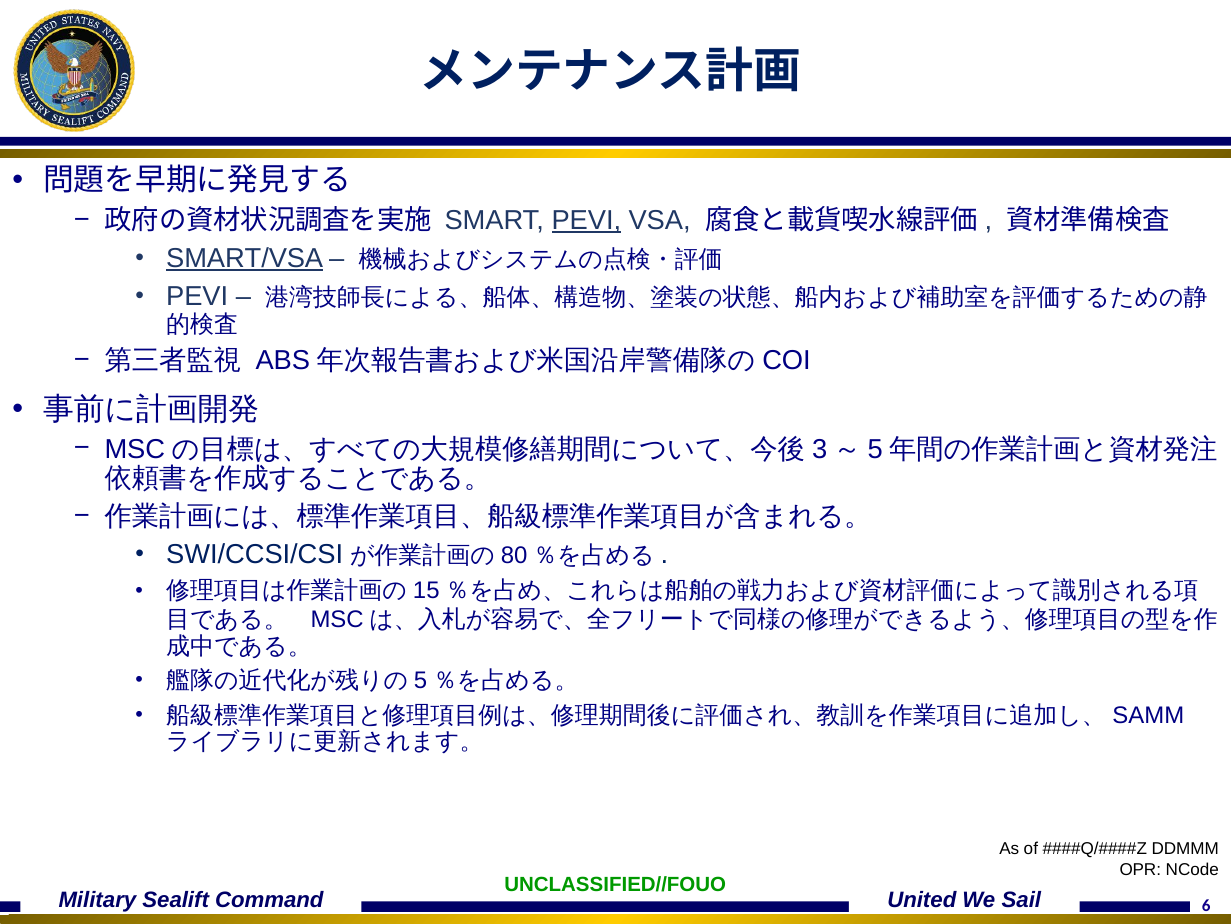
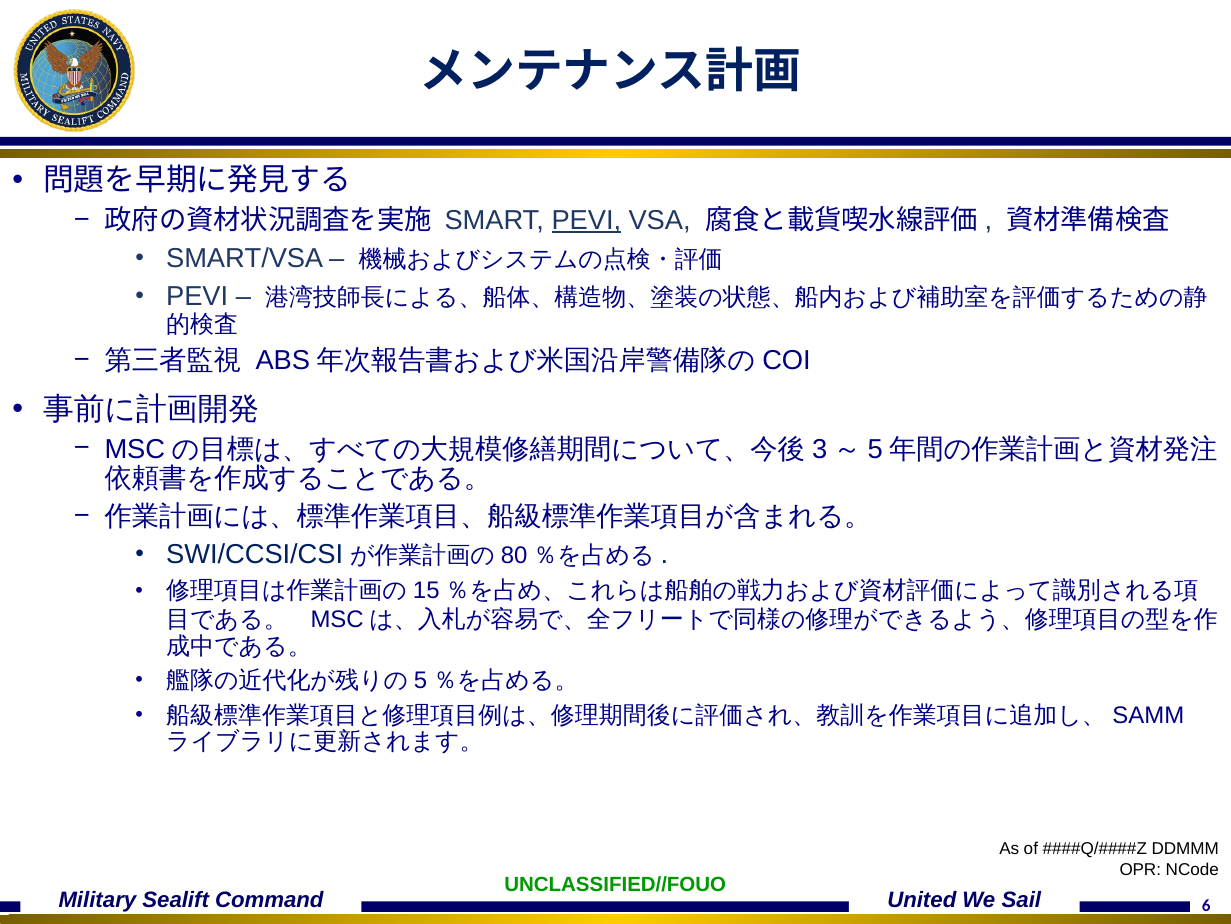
SMART/VSA underline: present -> none
